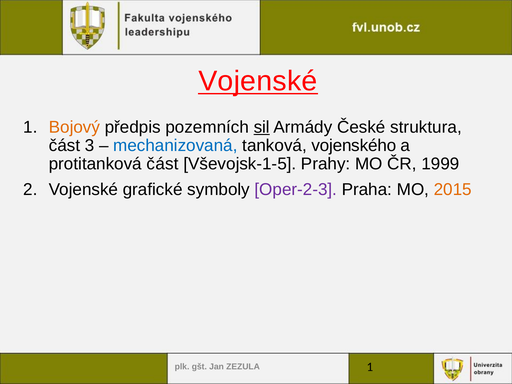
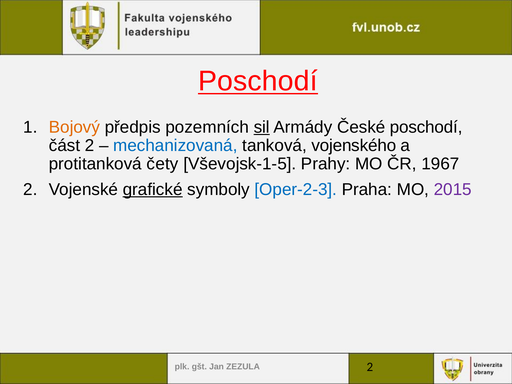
Vojenské at (258, 81): Vojenské -> Poschodí
České struktura: struktura -> poschodí
část 3: 3 -> 2
protitanková část: část -> čety
1999: 1999 -> 1967
grafické underline: none -> present
Oper-2-3 colour: purple -> blue
2015 colour: orange -> purple
ZEZULA 1: 1 -> 2
